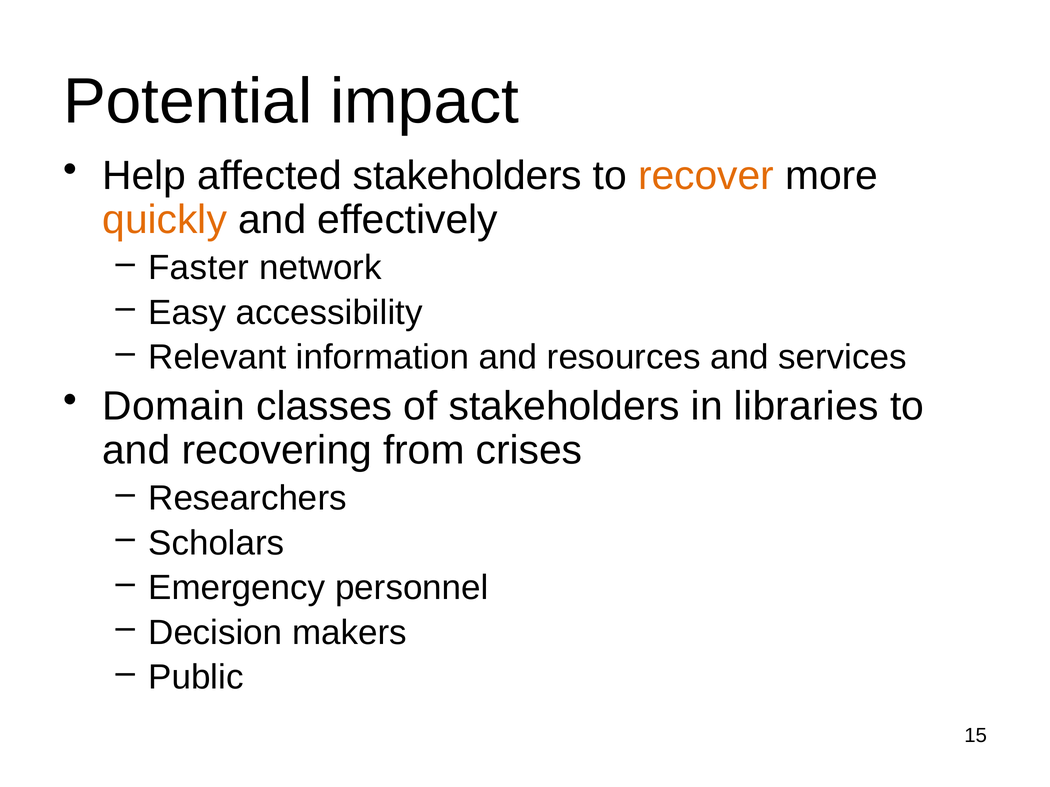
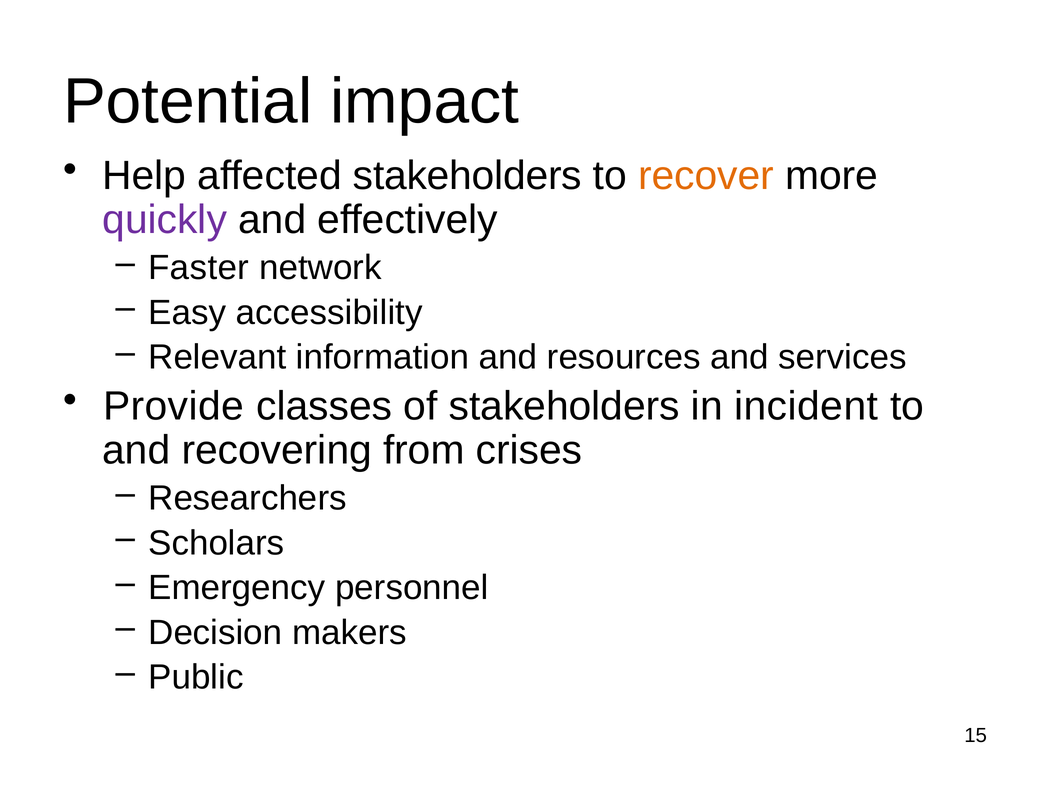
quickly colour: orange -> purple
Domain: Domain -> Provide
libraries: libraries -> incident
